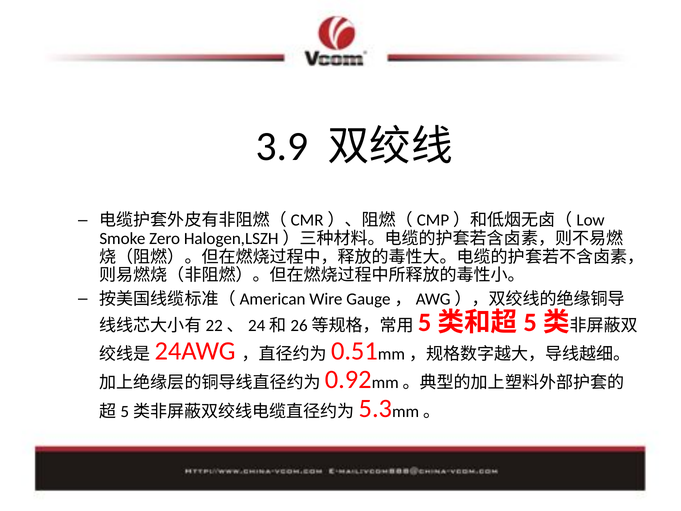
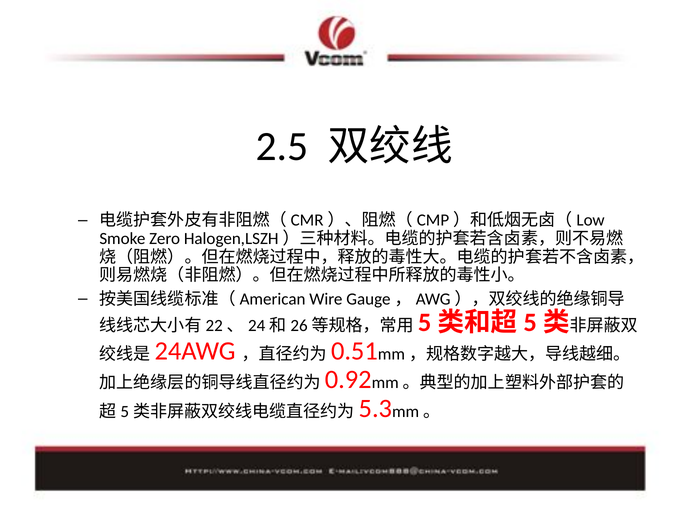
3.9: 3.9 -> 2.5
